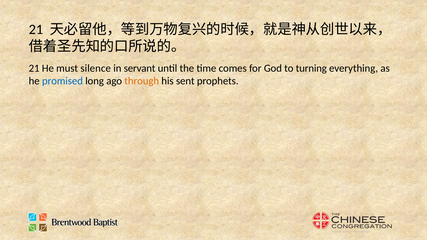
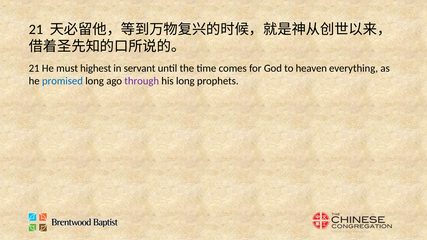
silence: silence -> highest
turning: turning -> heaven
through colour: orange -> purple
his sent: sent -> long
